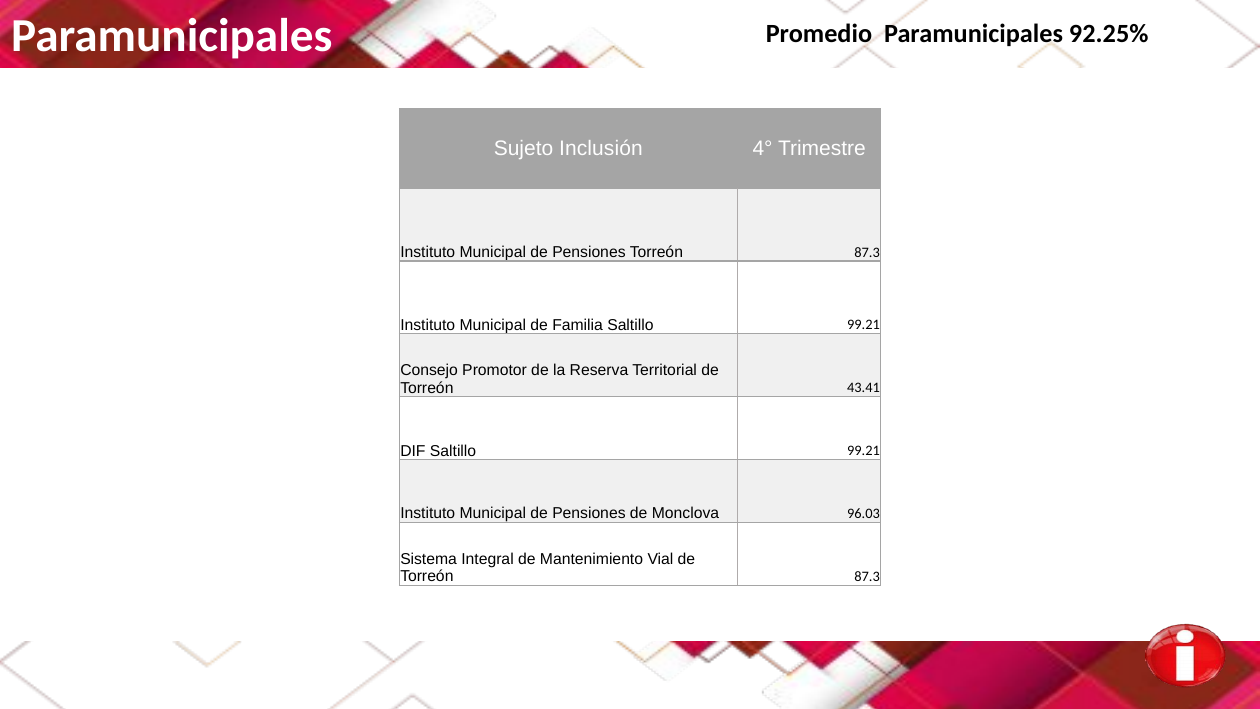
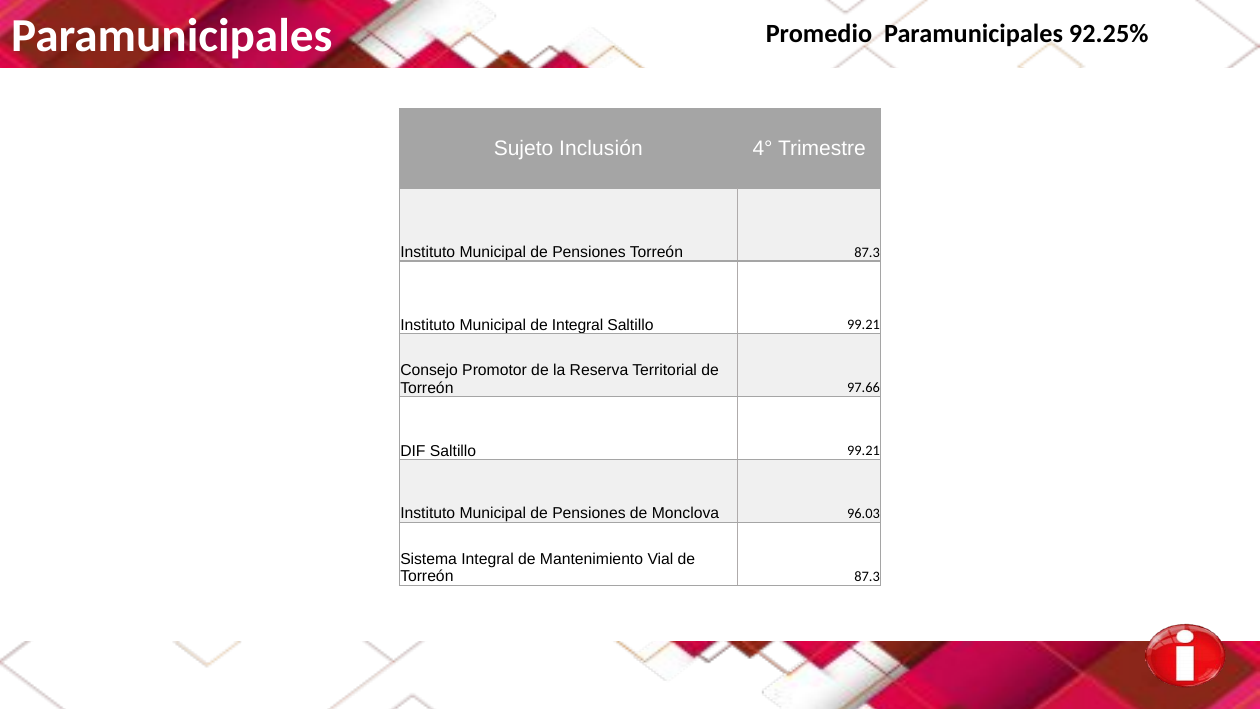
de Familia: Familia -> Integral
43.41: 43.41 -> 97.66
